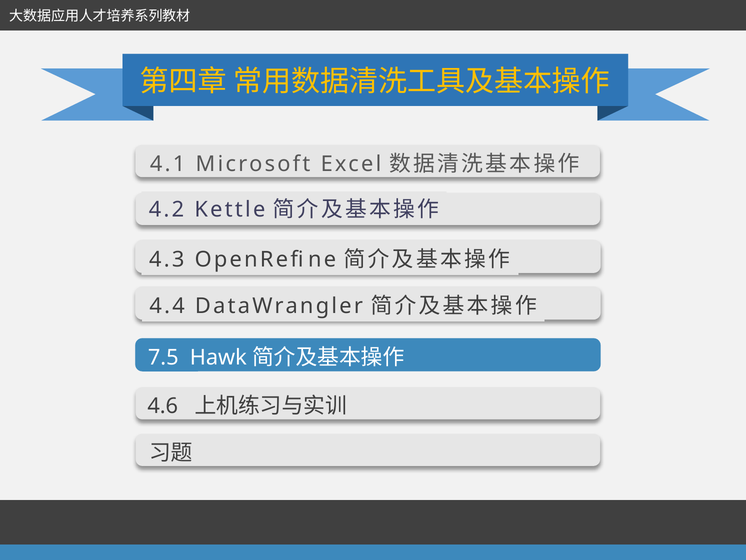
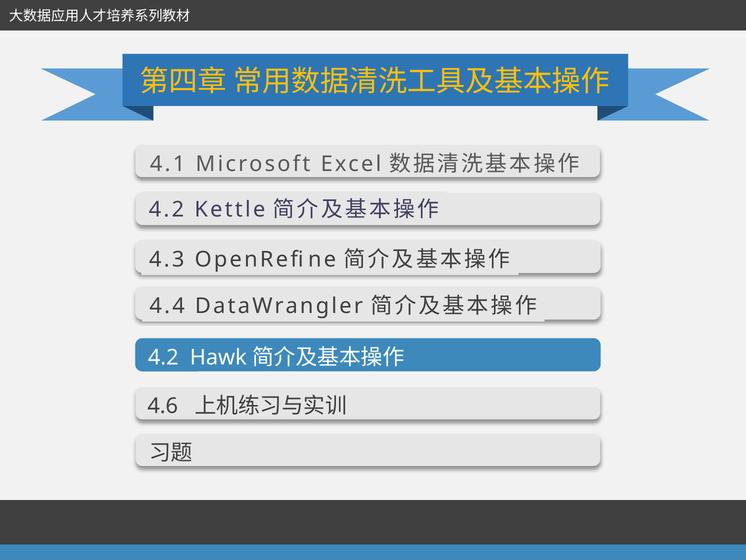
7.5 at (163, 357): 7.5 -> 4.2
